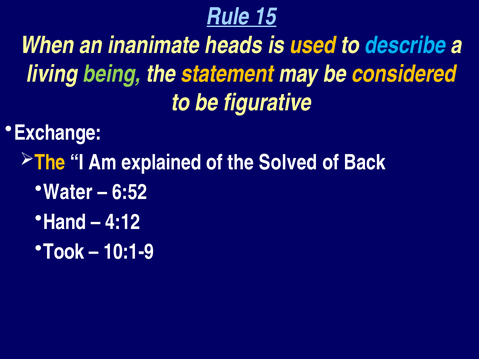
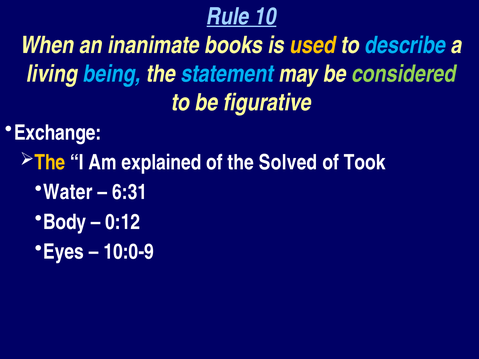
15: 15 -> 10
heads: heads -> books
being colour: light green -> light blue
statement colour: yellow -> light blue
considered colour: yellow -> light green
Back: Back -> Took
6:52: 6:52 -> 6:31
Hand: Hand -> Body
4:12: 4:12 -> 0:12
Took: Took -> Eyes
10:1-9: 10:1-9 -> 10:0-9
